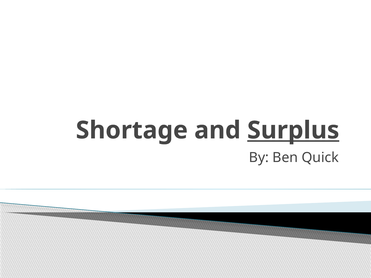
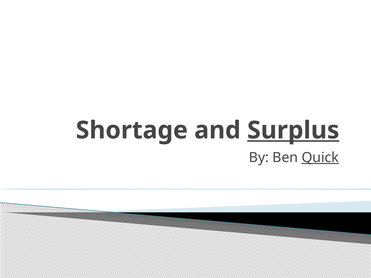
Quick underline: none -> present
